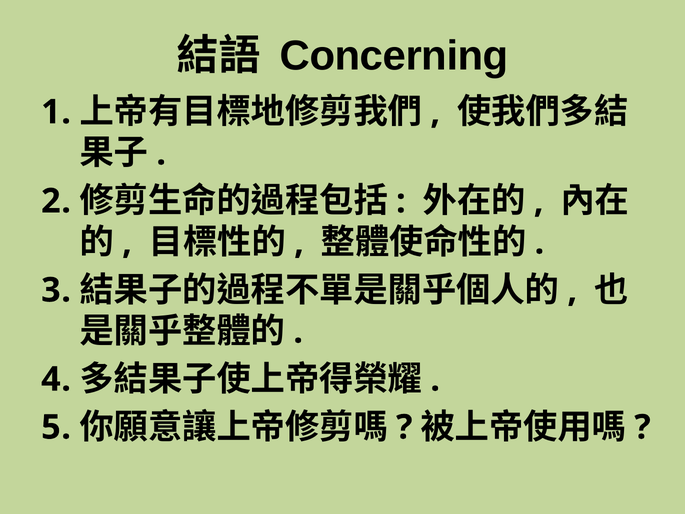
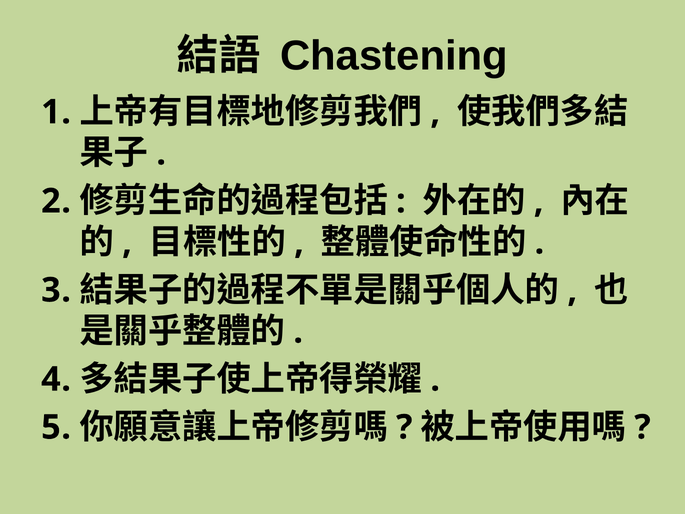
Concerning: Concerning -> Chastening
